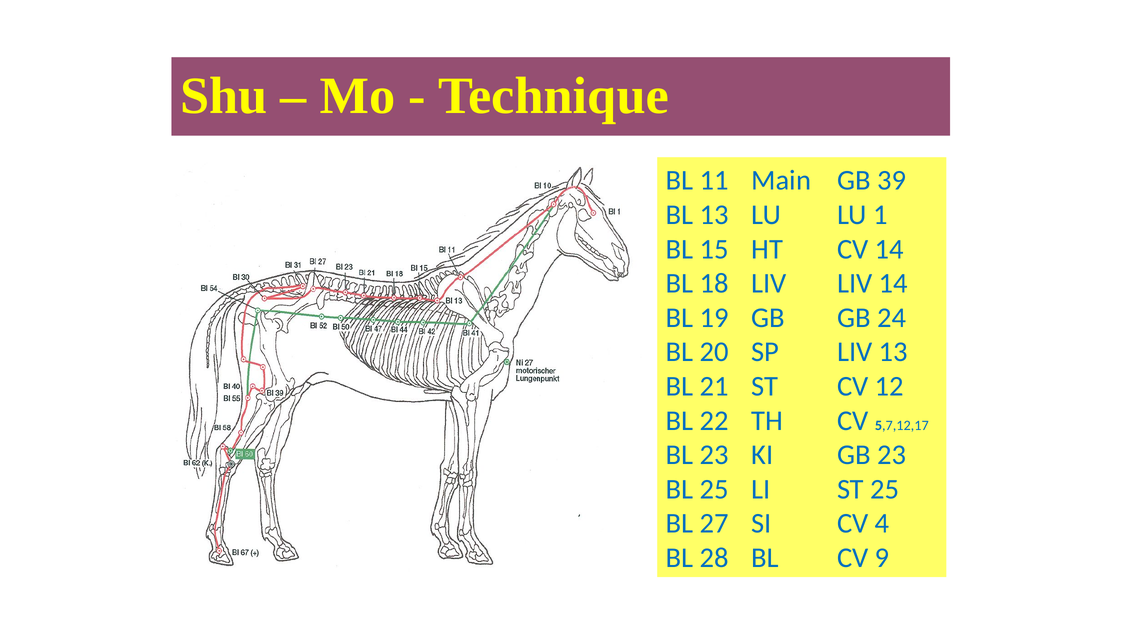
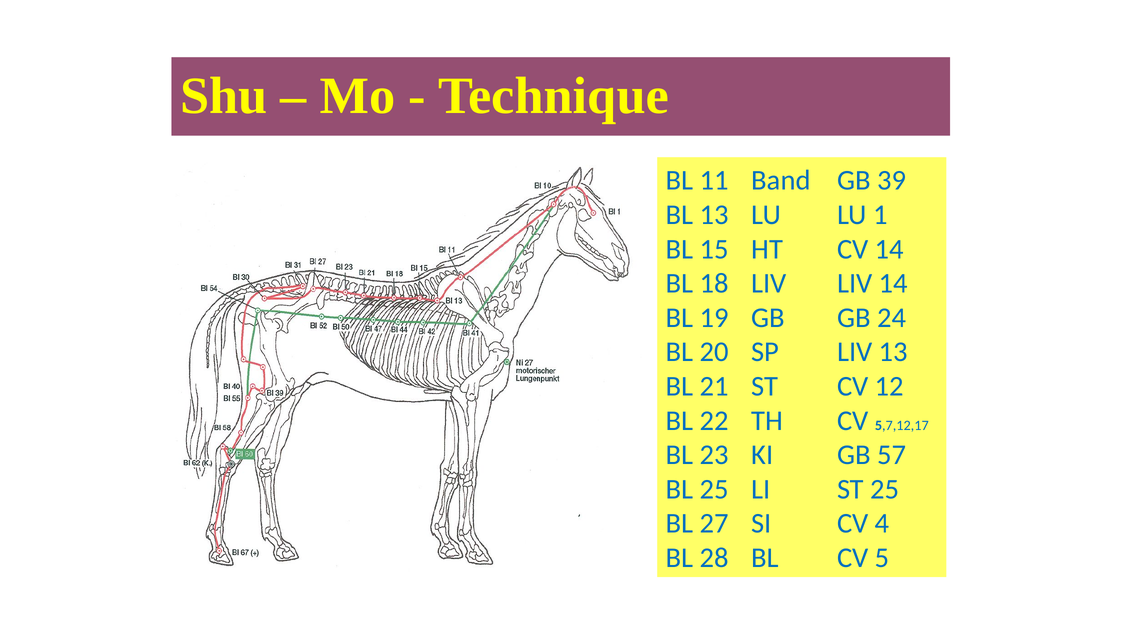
Main: Main -> Band
GB 23: 23 -> 57
9: 9 -> 5
